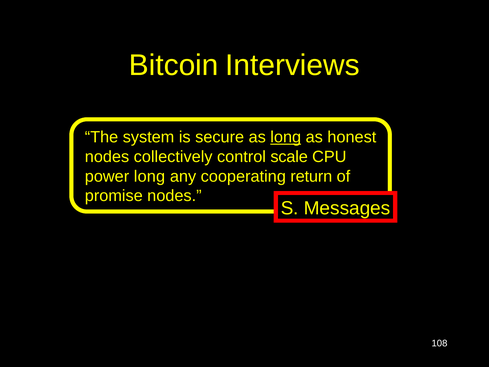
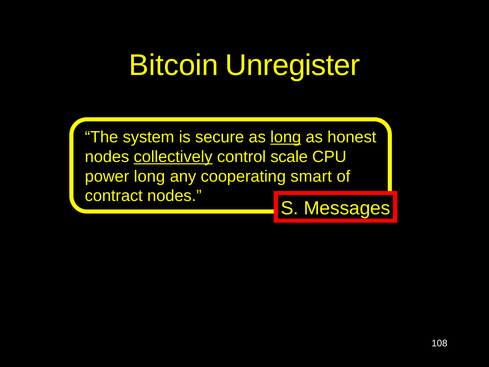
Interviews: Interviews -> Unregister
collectively underline: none -> present
return: return -> smart
promise: promise -> contract
